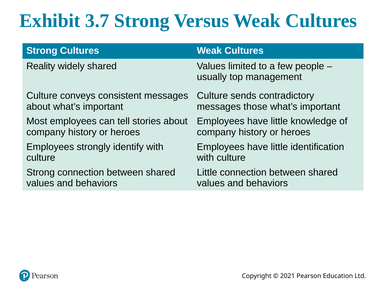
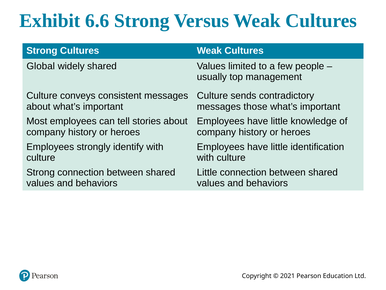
3.7: 3.7 -> 6.6
Reality: Reality -> Global
